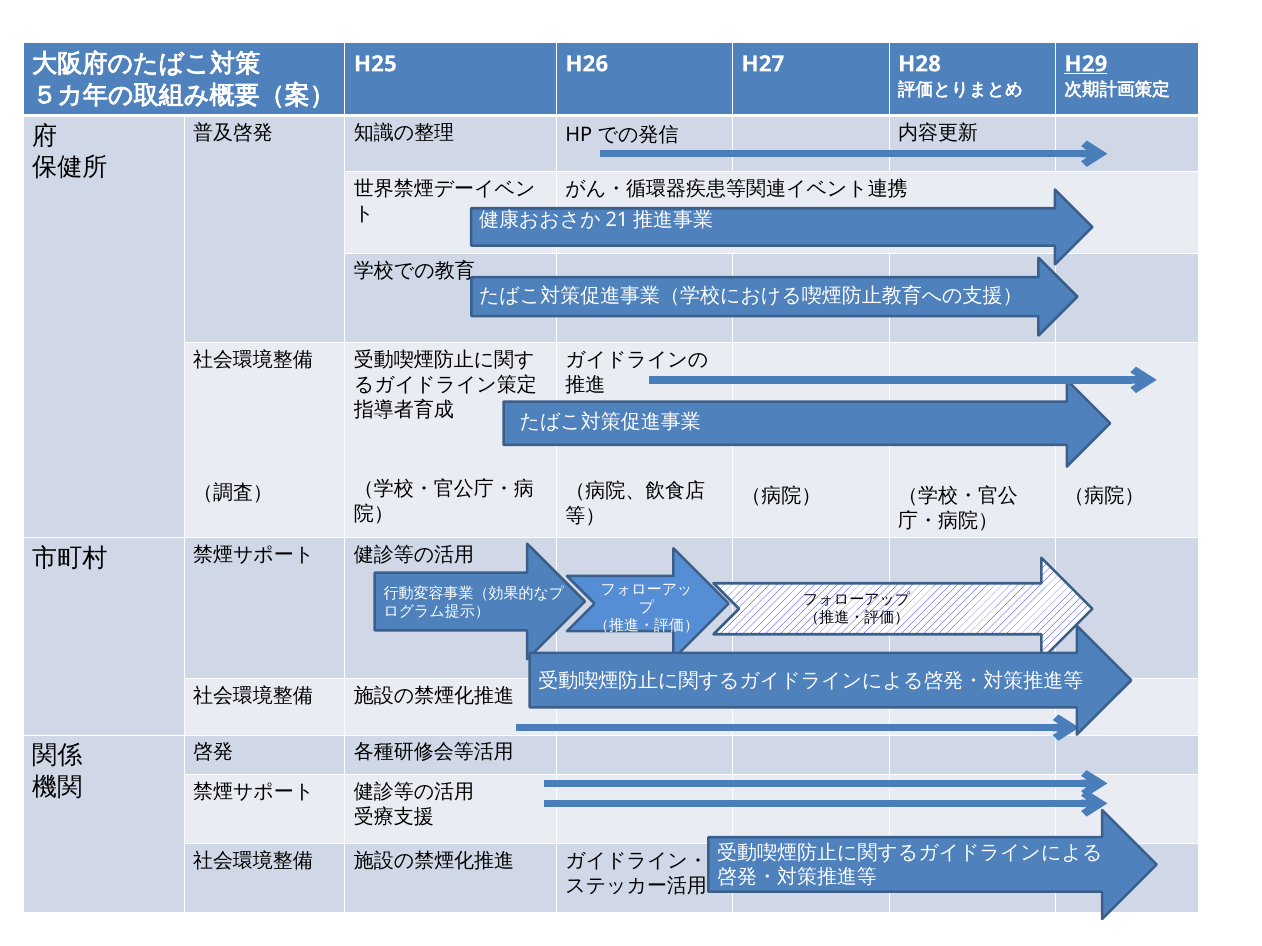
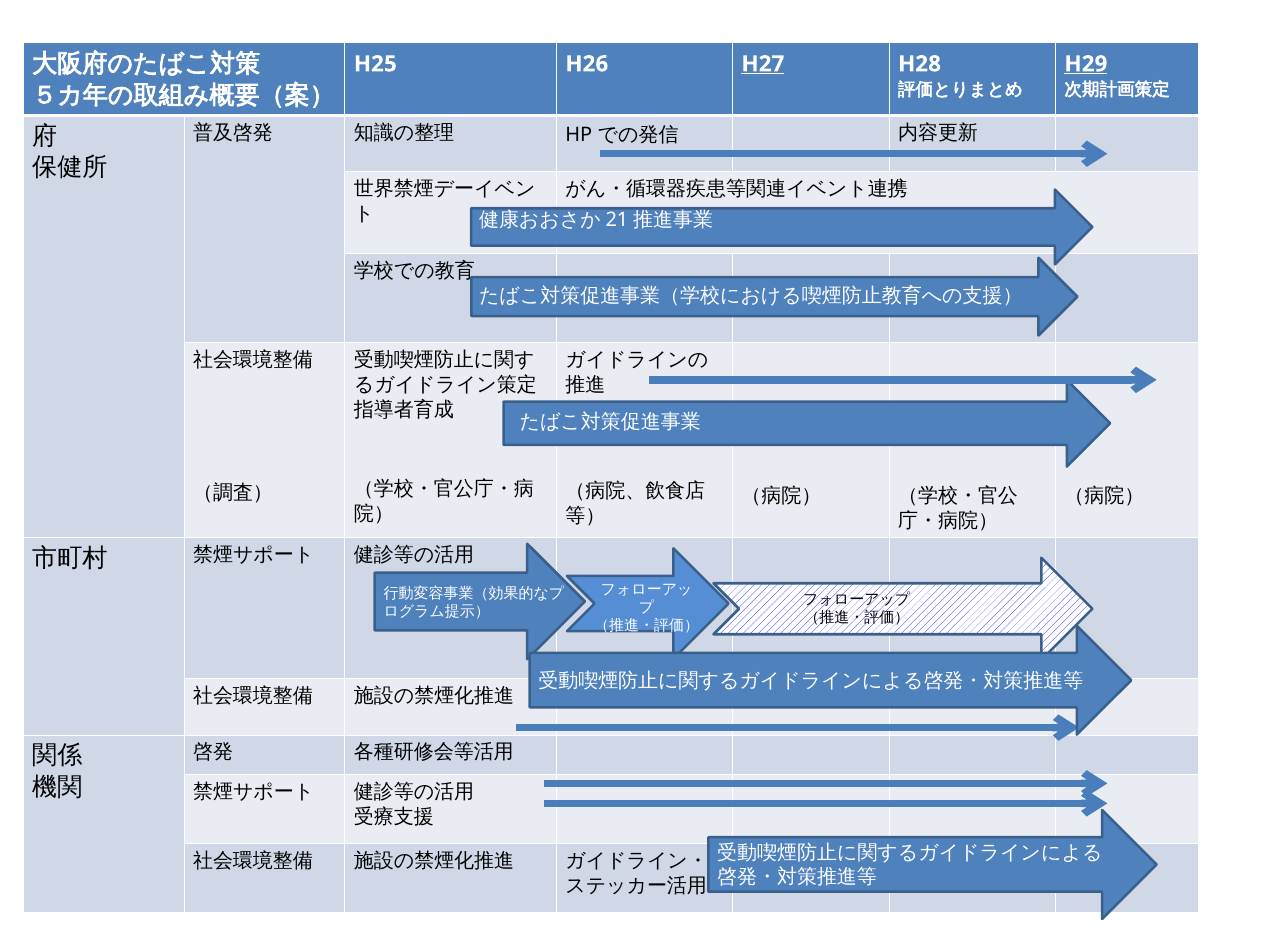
H27 underline: none -> present
